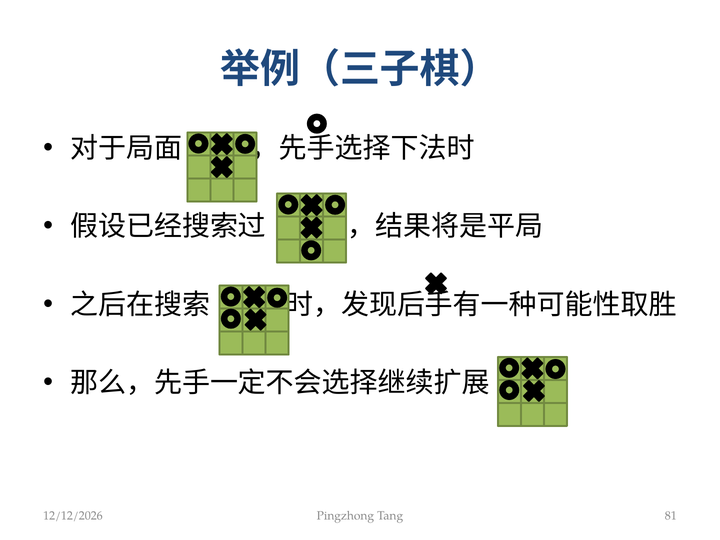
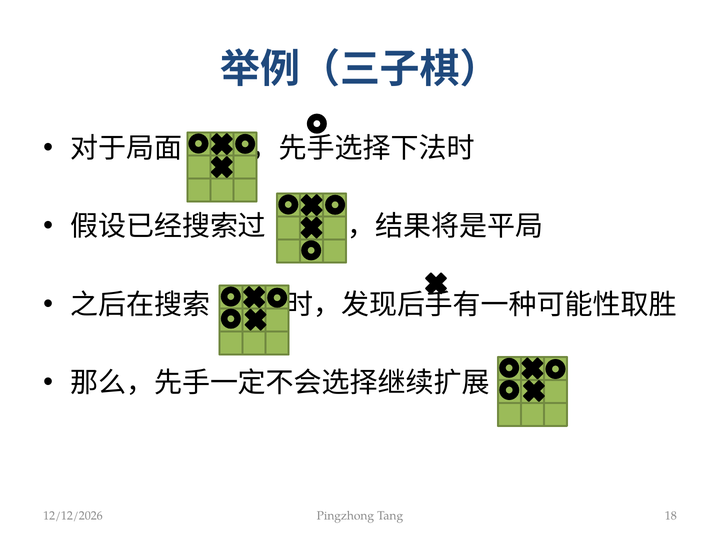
81: 81 -> 18
